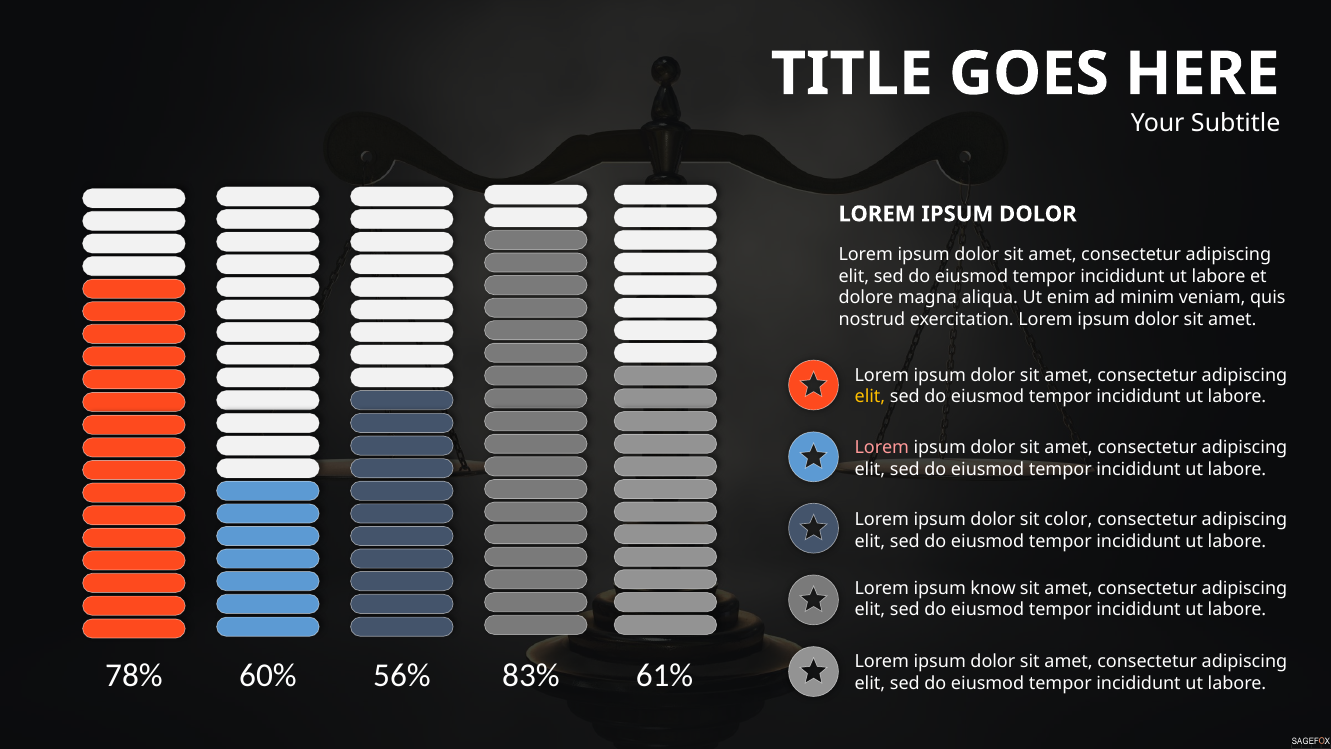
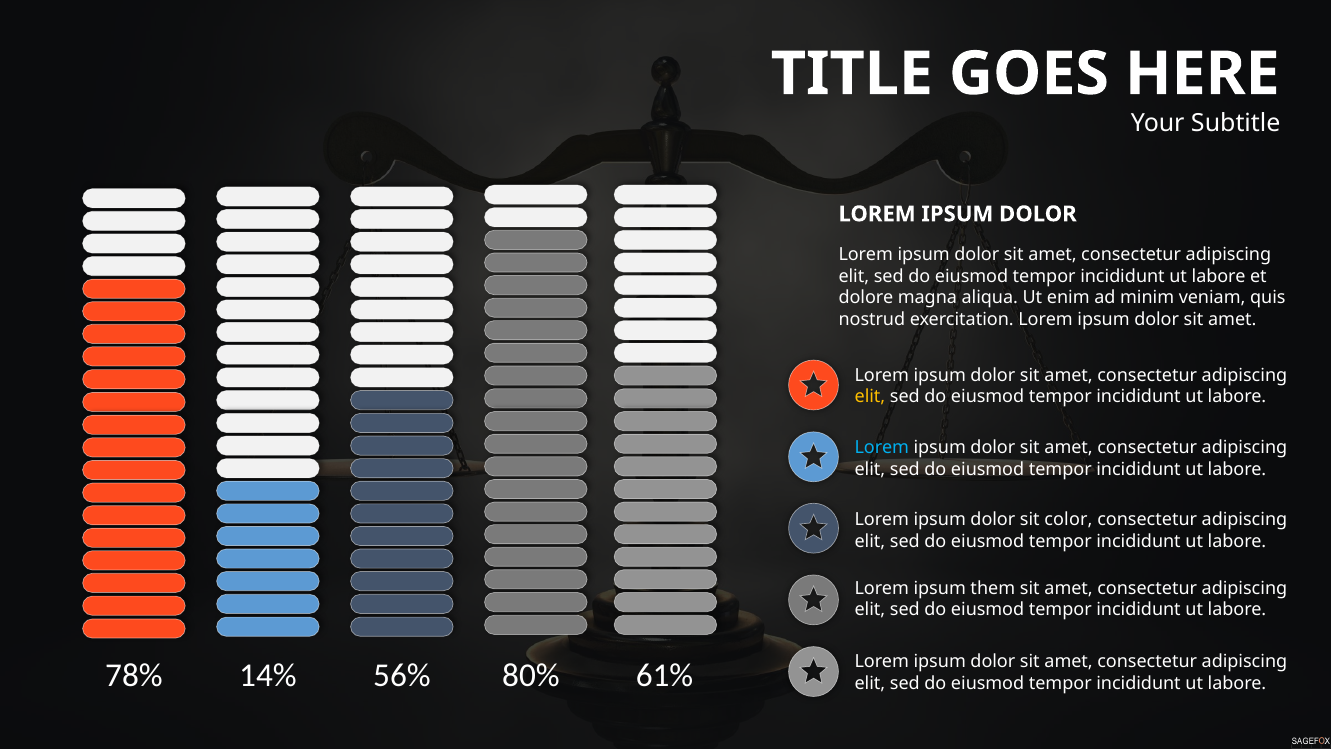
Lorem at (882, 447) colour: pink -> light blue
know: know -> them
60%: 60% -> 14%
83%: 83% -> 80%
